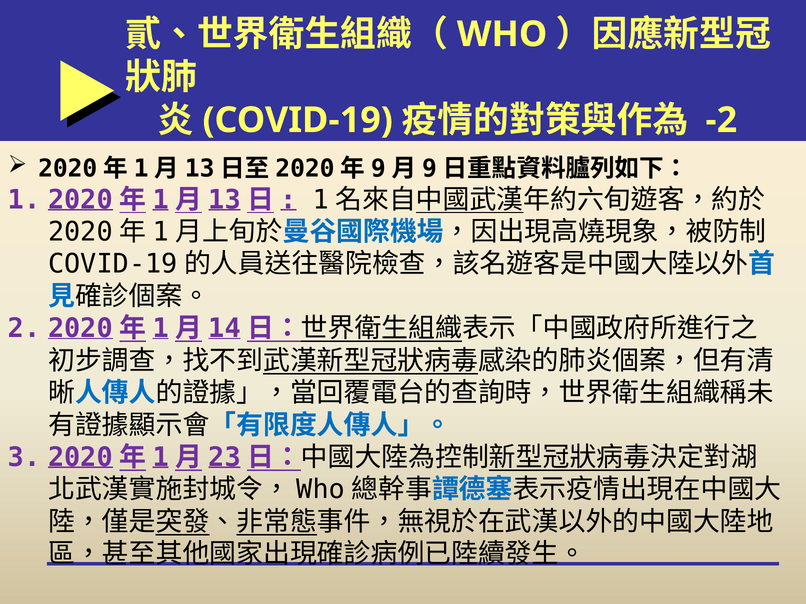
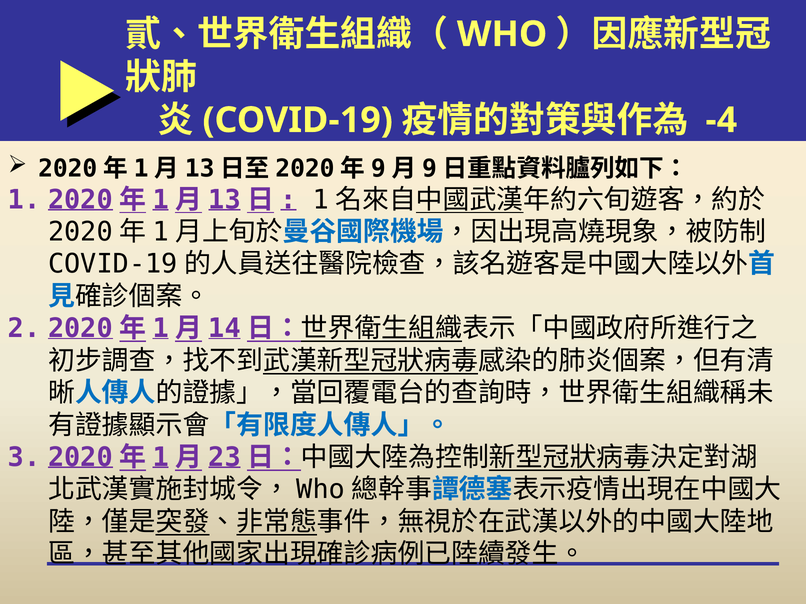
-2: -2 -> -4
